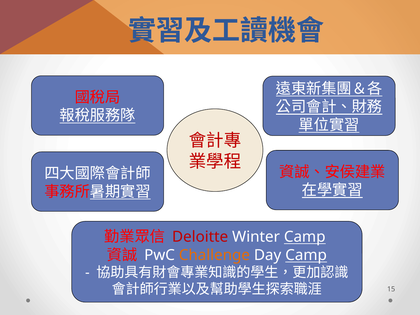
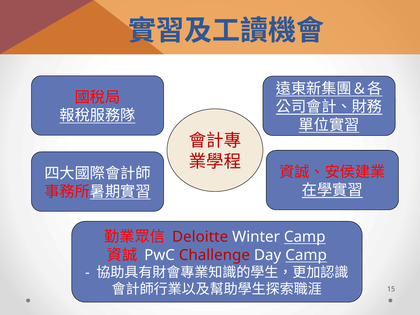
Challenge colour: orange -> red
